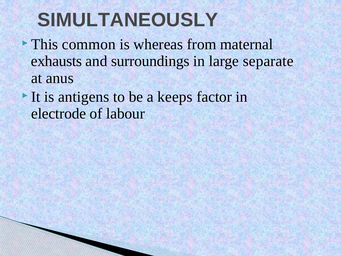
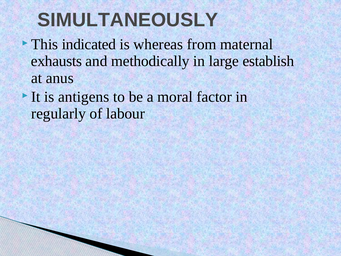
common: common -> indicated
surroundings: surroundings -> methodically
separate: separate -> establish
keeps: keeps -> moral
electrode: electrode -> regularly
